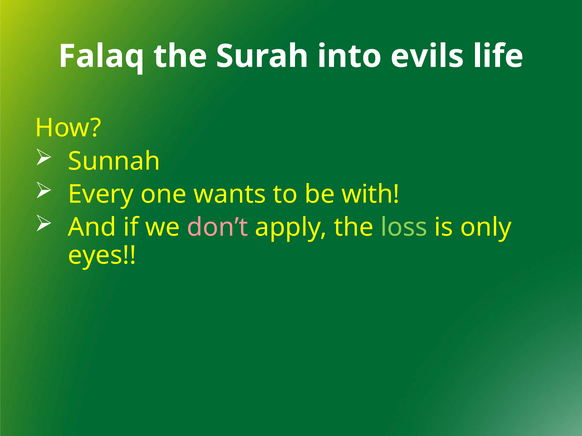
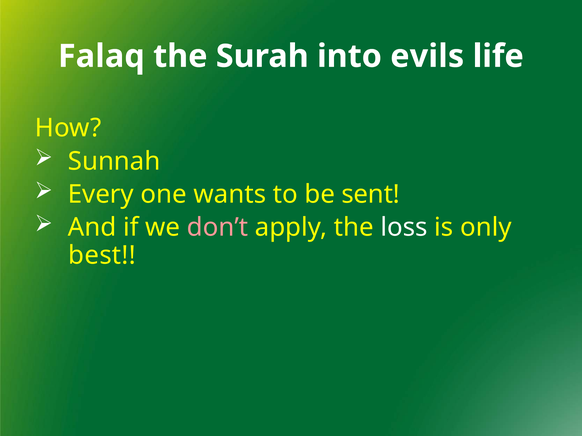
with: with -> sent
loss colour: light green -> white
eyes: eyes -> best
